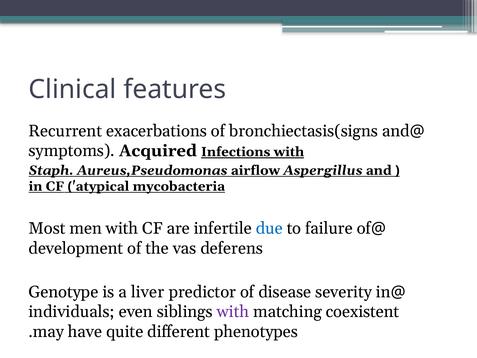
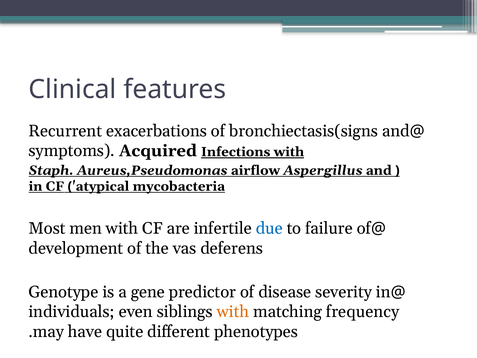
liver: liver -> gene
with at (233, 312) colour: purple -> orange
coexistent: coexistent -> frequency
